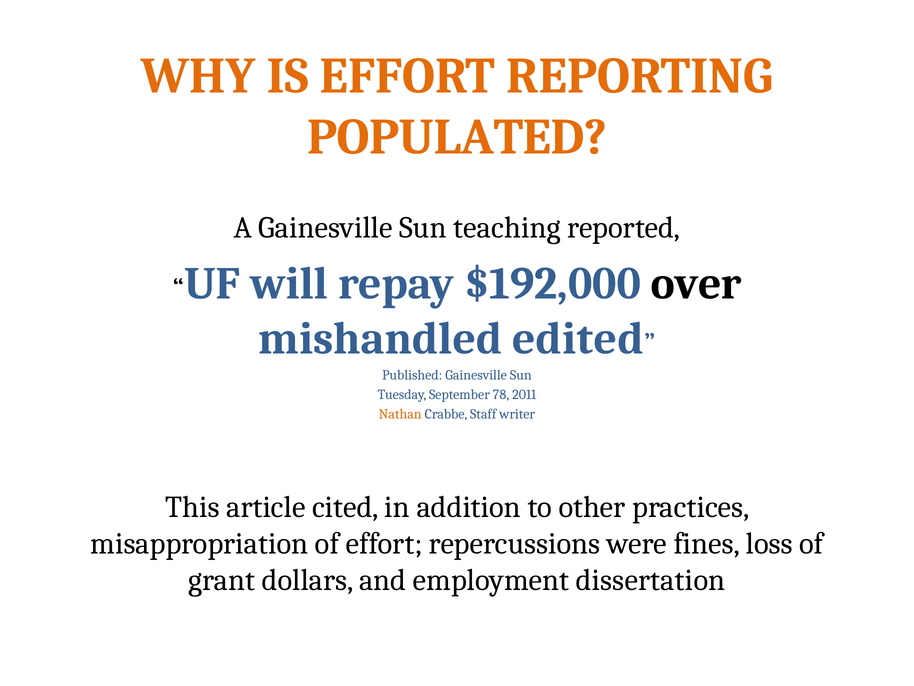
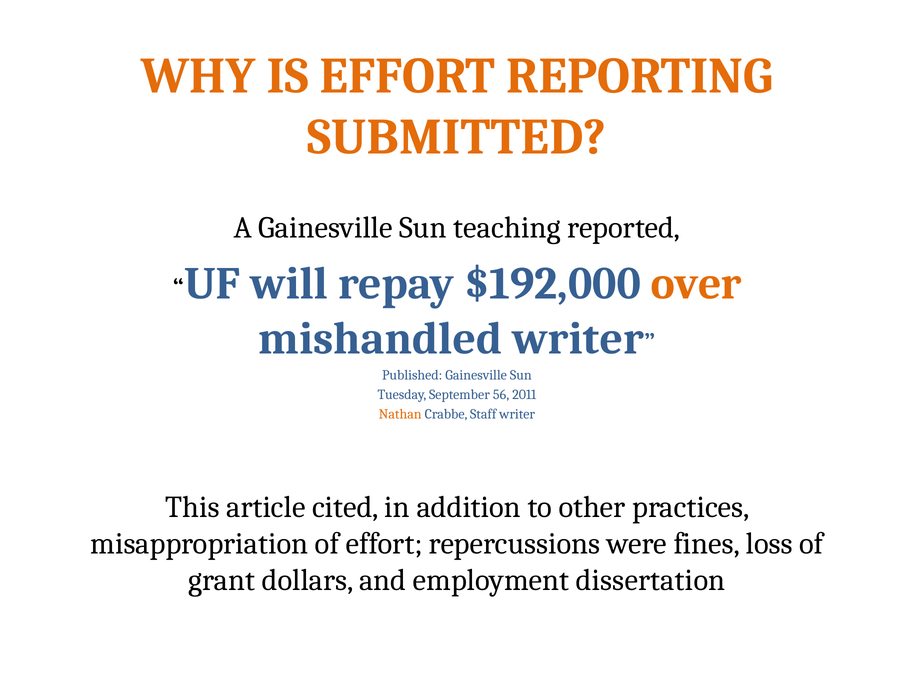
POPULATED: POPULATED -> SUBMITTED
over colour: black -> orange
mishandled edited: edited -> writer
78: 78 -> 56
